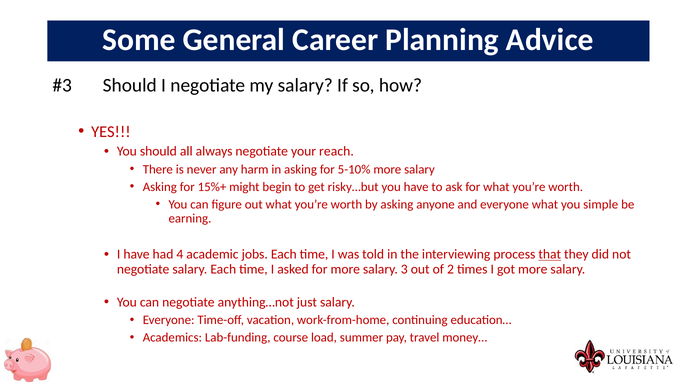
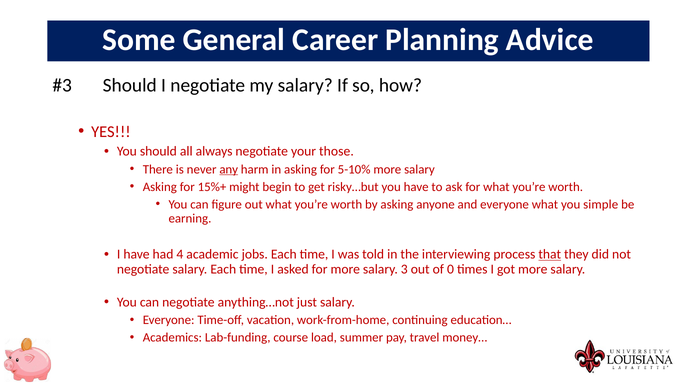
reach: reach -> those
any underline: none -> present
2: 2 -> 0
